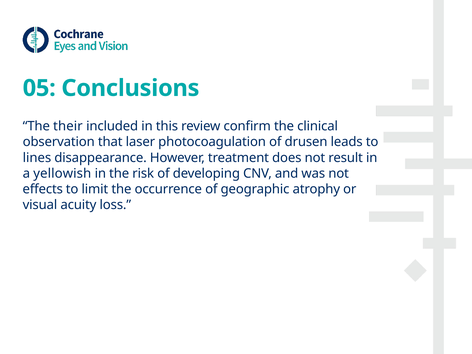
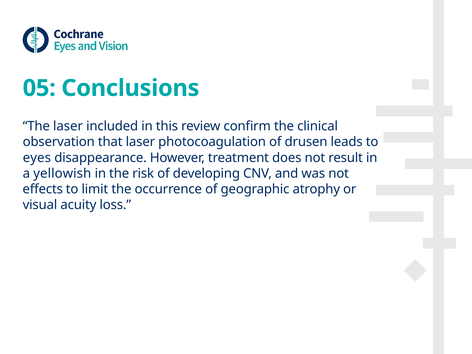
The their: their -> laser
lines: lines -> eyes
